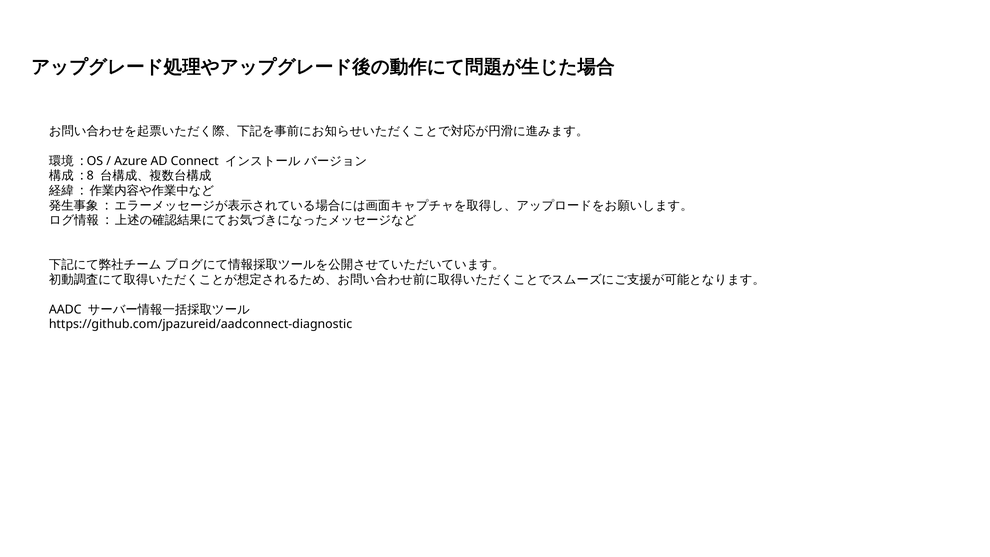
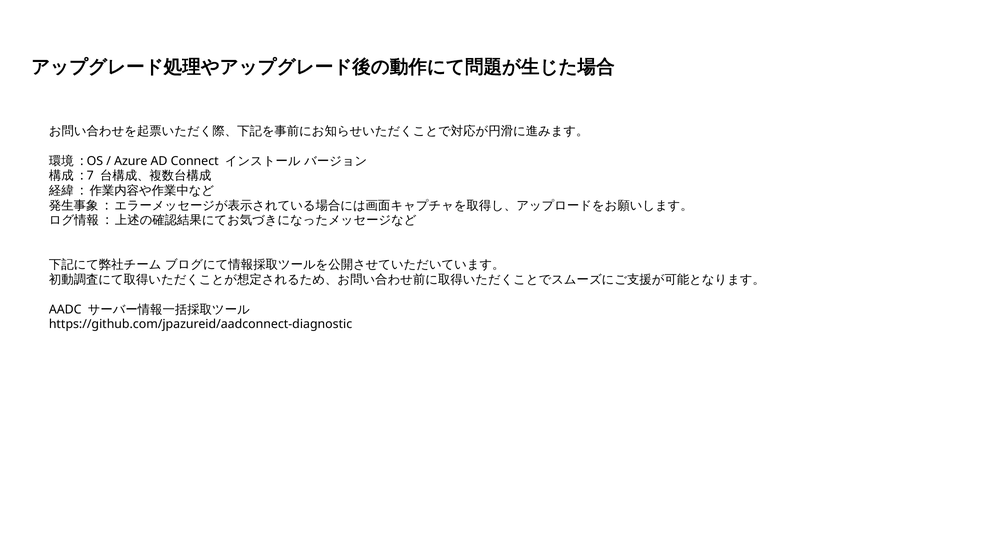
8: 8 -> 7
